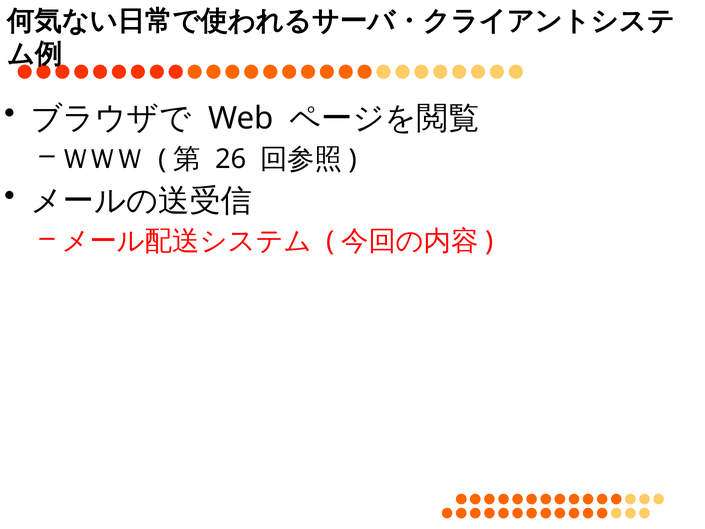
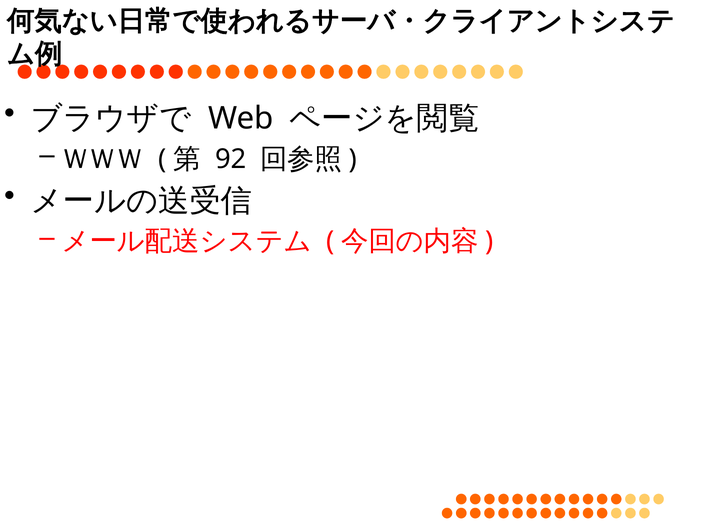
26: 26 -> 92
